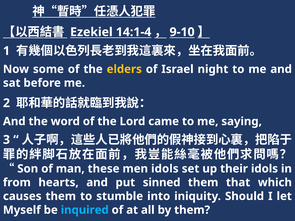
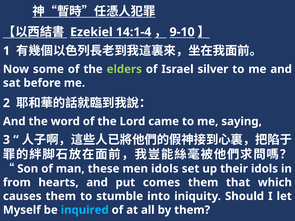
elders colour: yellow -> light green
night: night -> silver
sinned: sinned -> comes
